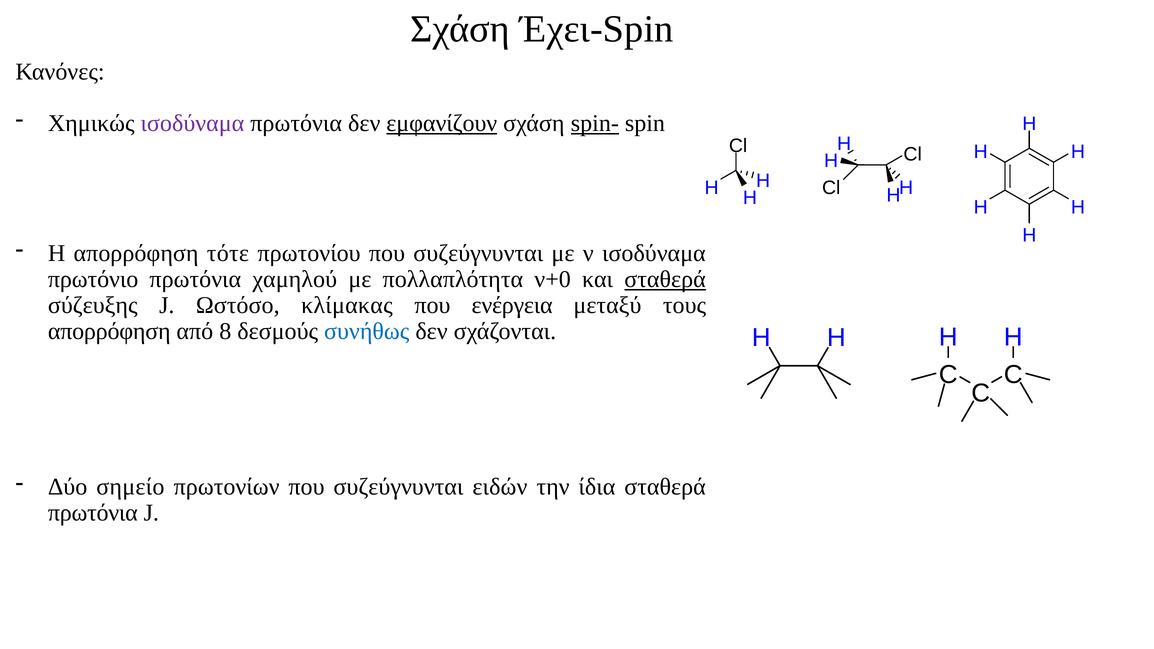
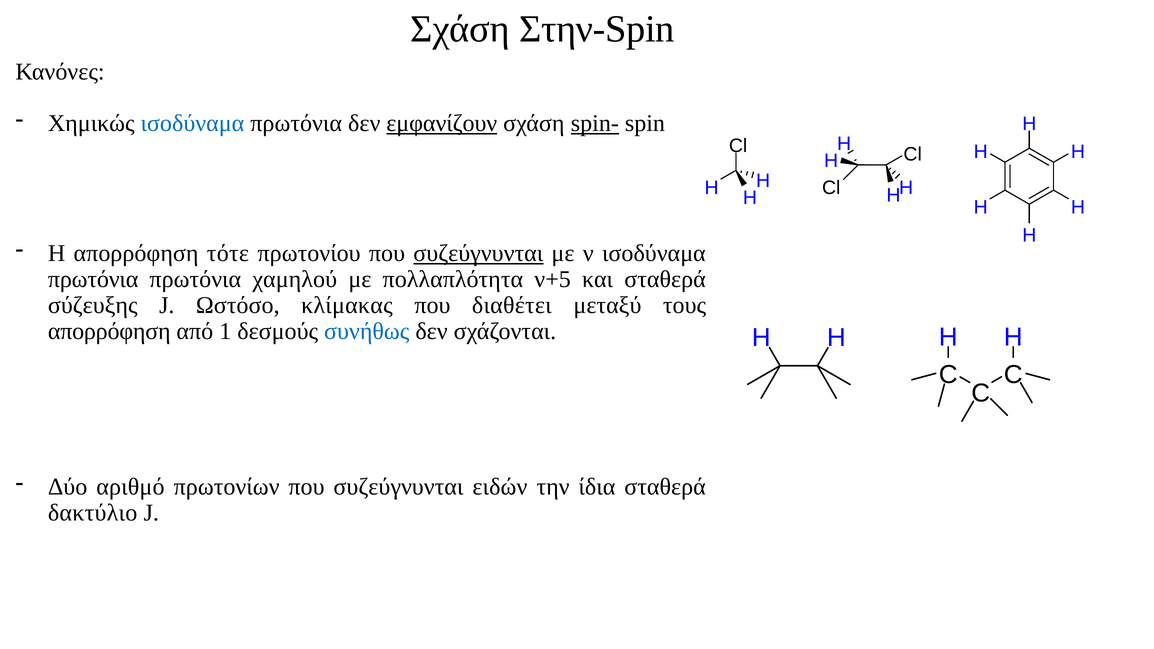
Έχει-Spin: Έχει-Spin -> Στην-Spin
ισοδύναμα at (192, 124) colour: purple -> blue
συζεύγνυνται at (478, 253) underline: none -> present
πρωτόνιο at (93, 279): πρωτόνιο -> πρωτόνια
ν+0: ν+0 -> ν+5
σταθερά at (665, 279) underline: present -> none
ενέργεια: ενέργεια -> διαθέτει
8: 8 -> 1
σημείο: σημείο -> αριθμό
πρωτόνια at (93, 513): πρωτόνια -> δακτύλιο
